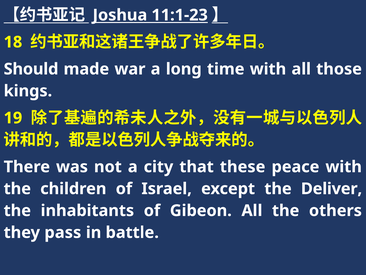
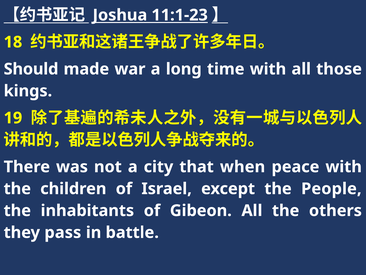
these: these -> when
Deliver: Deliver -> People
